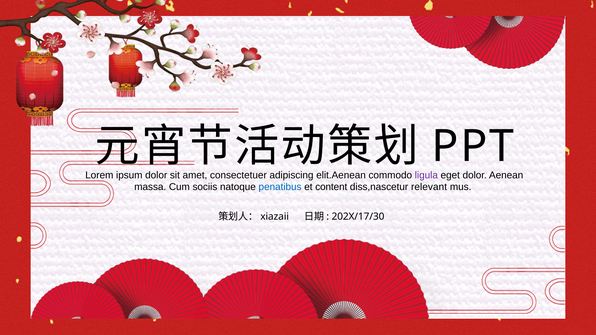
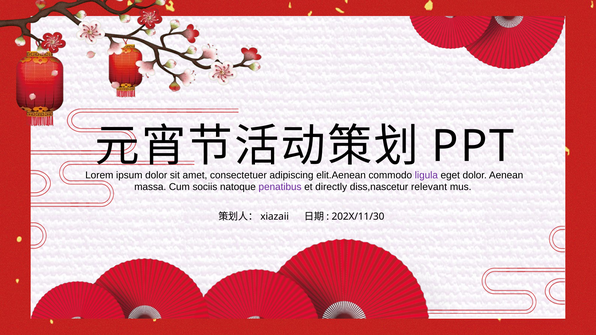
penatibus colour: blue -> purple
content: content -> directly
202X/17/30: 202X/17/30 -> 202X/11/30
